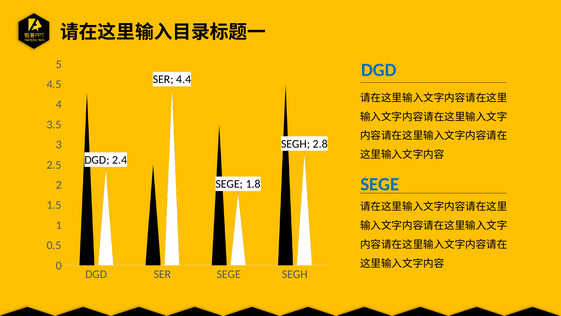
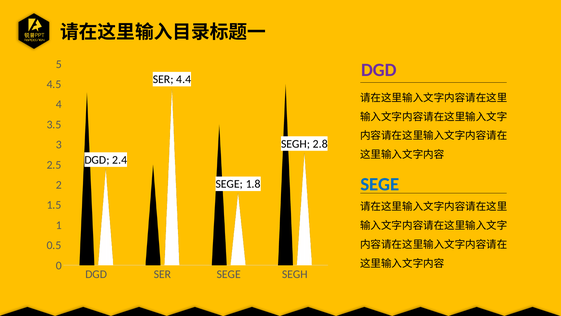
DGD at (379, 70) colour: blue -> purple
